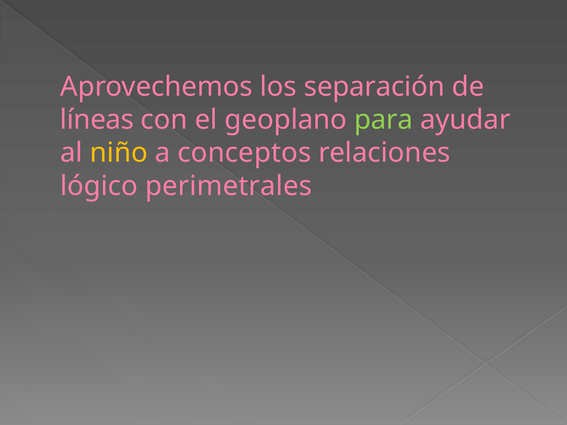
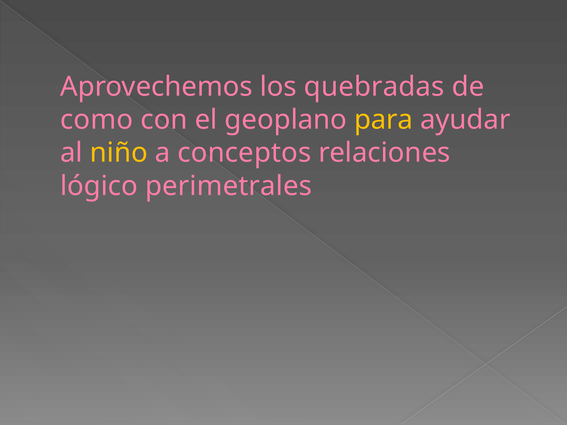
separación: separación -> quebradas
líneas: líneas -> como
para colour: light green -> yellow
